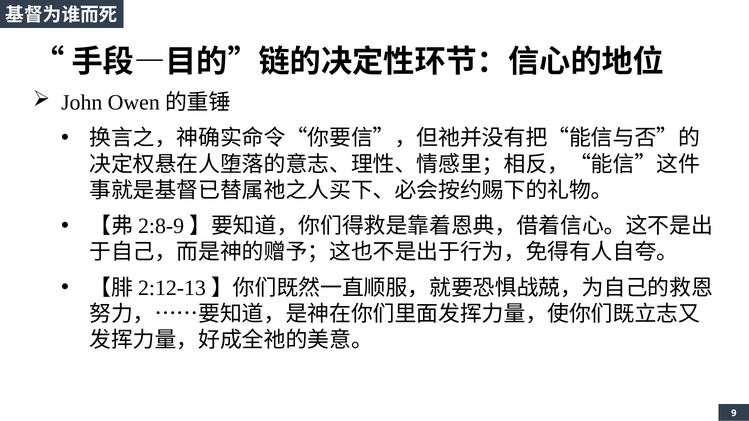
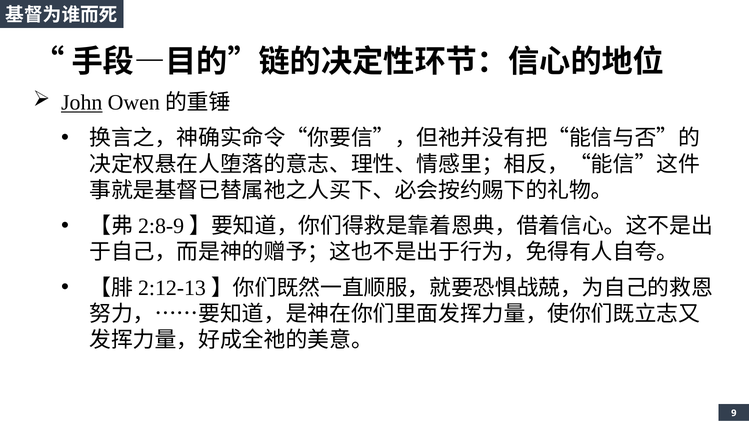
John underline: none -> present
